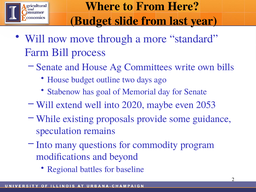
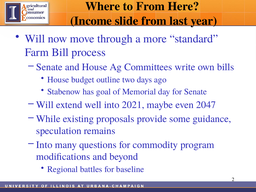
Budget at (91, 21): Budget -> Income
2020: 2020 -> 2021
2053: 2053 -> 2047
